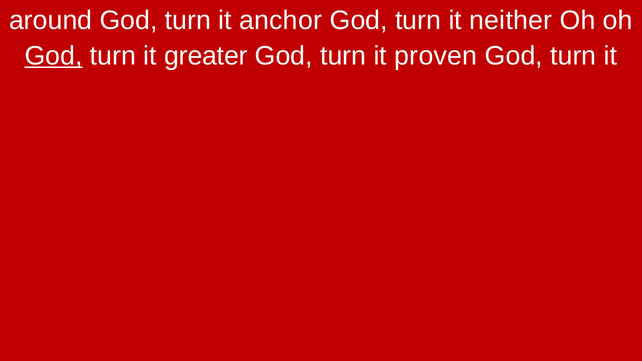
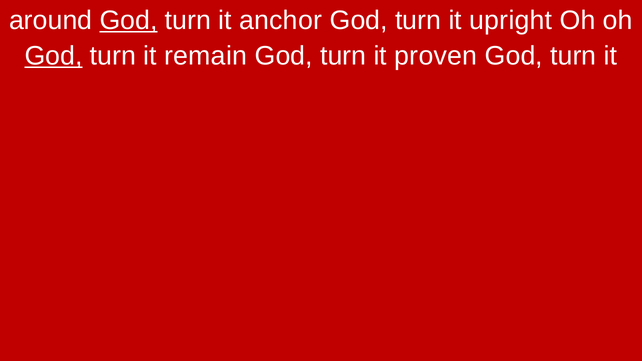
God at (129, 20) underline: none -> present
neither: neither -> upright
greater: greater -> remain
